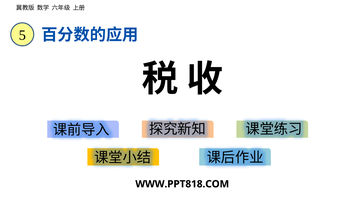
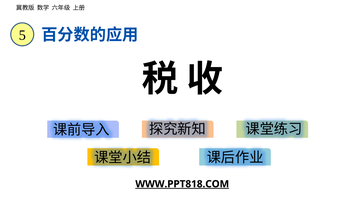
WWW.PPT818.COM underline: none -> present
